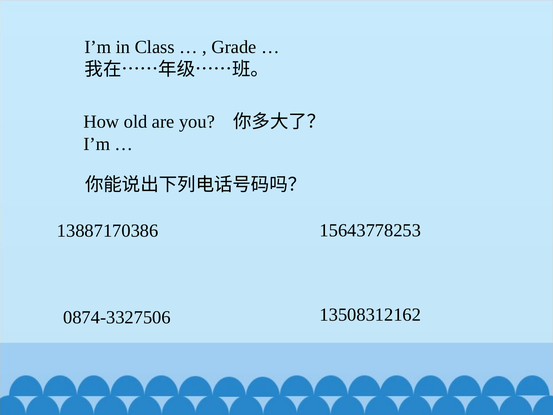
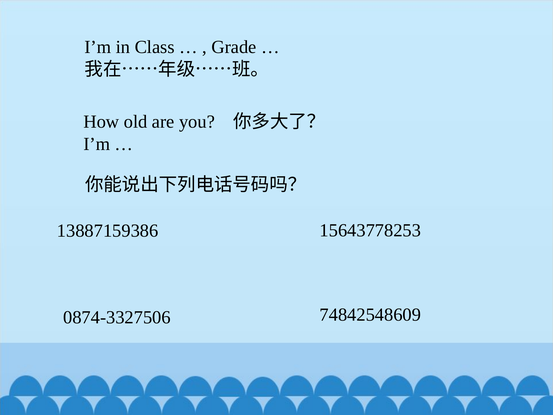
13887170386: 13887170386 -> 13887159386
13508312162: 13508312162 -> 74842548609
